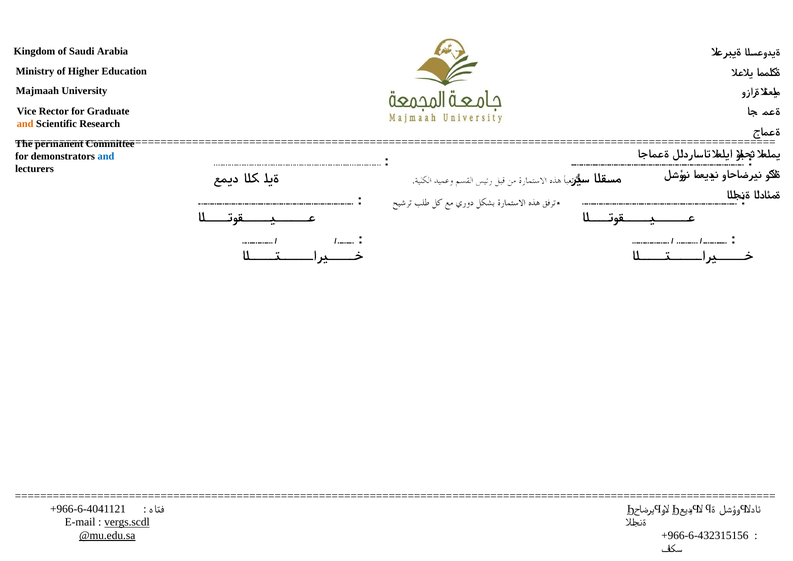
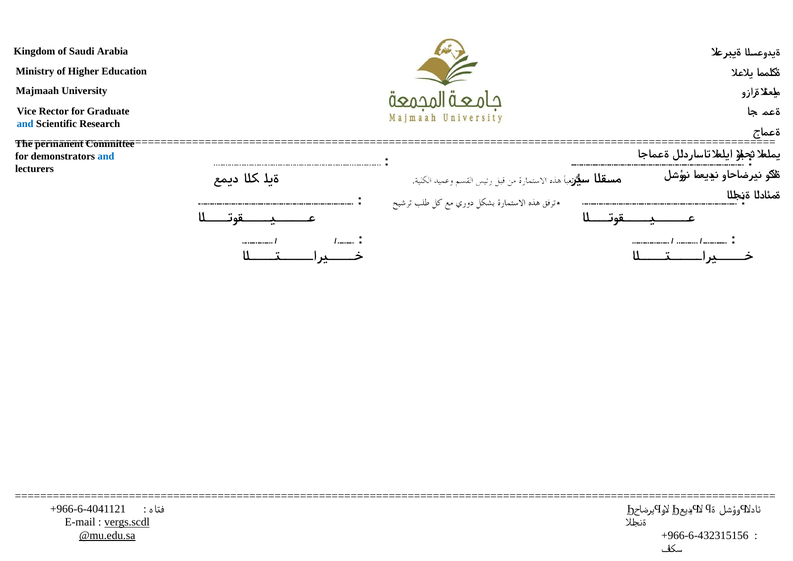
and at (25, 124) colour: orange -> blue
